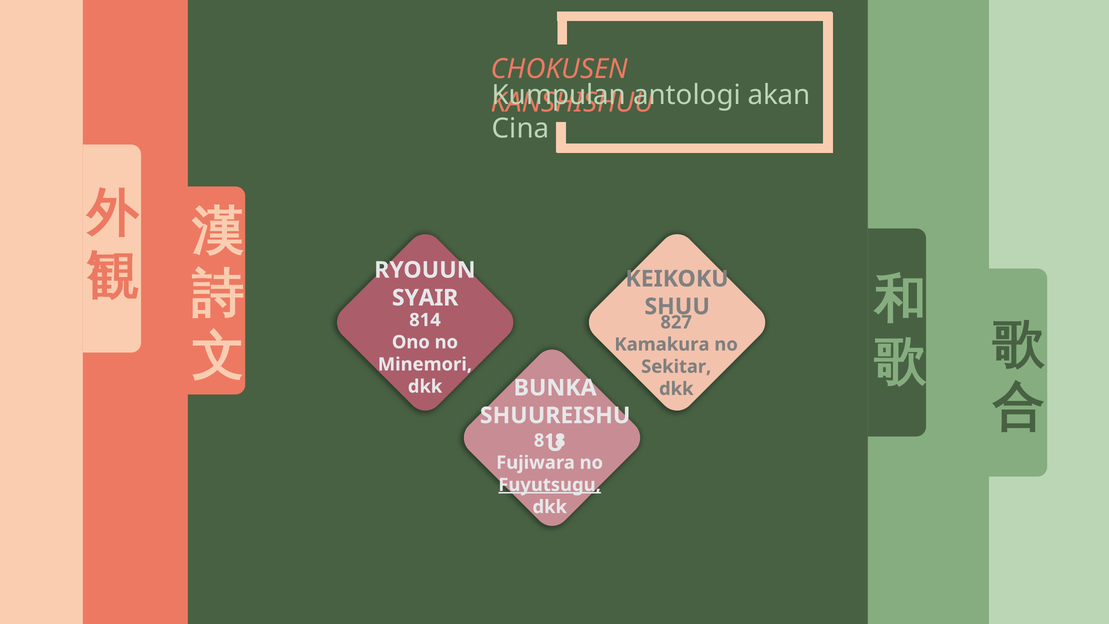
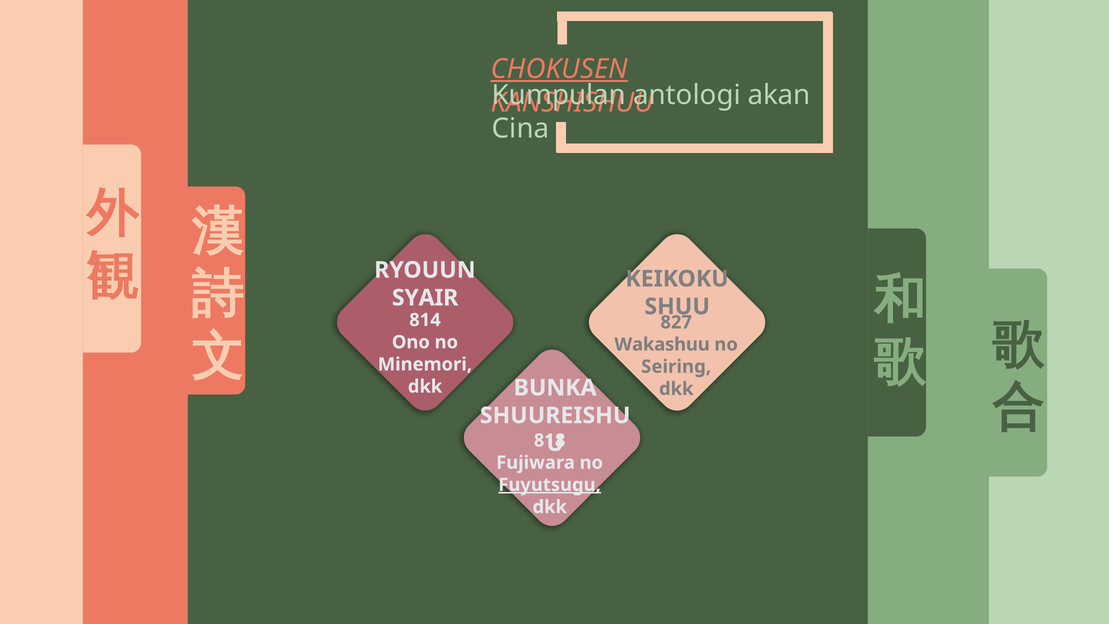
CHOKUSEN underline: none -> present
Kamakura: Kamakura -> Wakashuu
Sekitar: Sekitar -> Seiring
